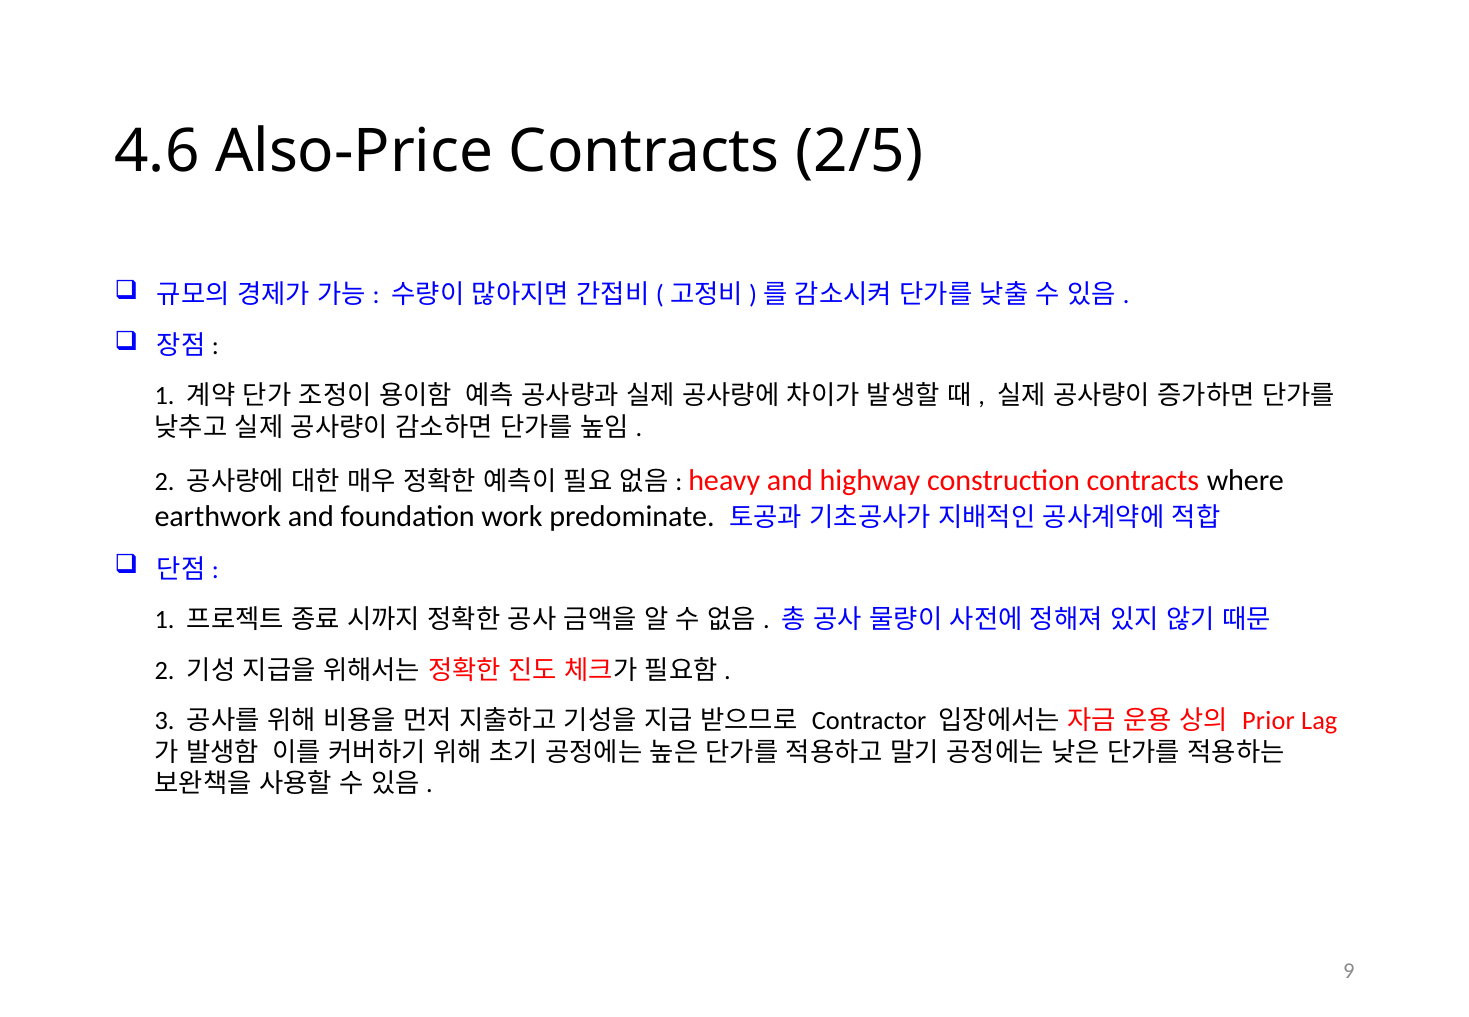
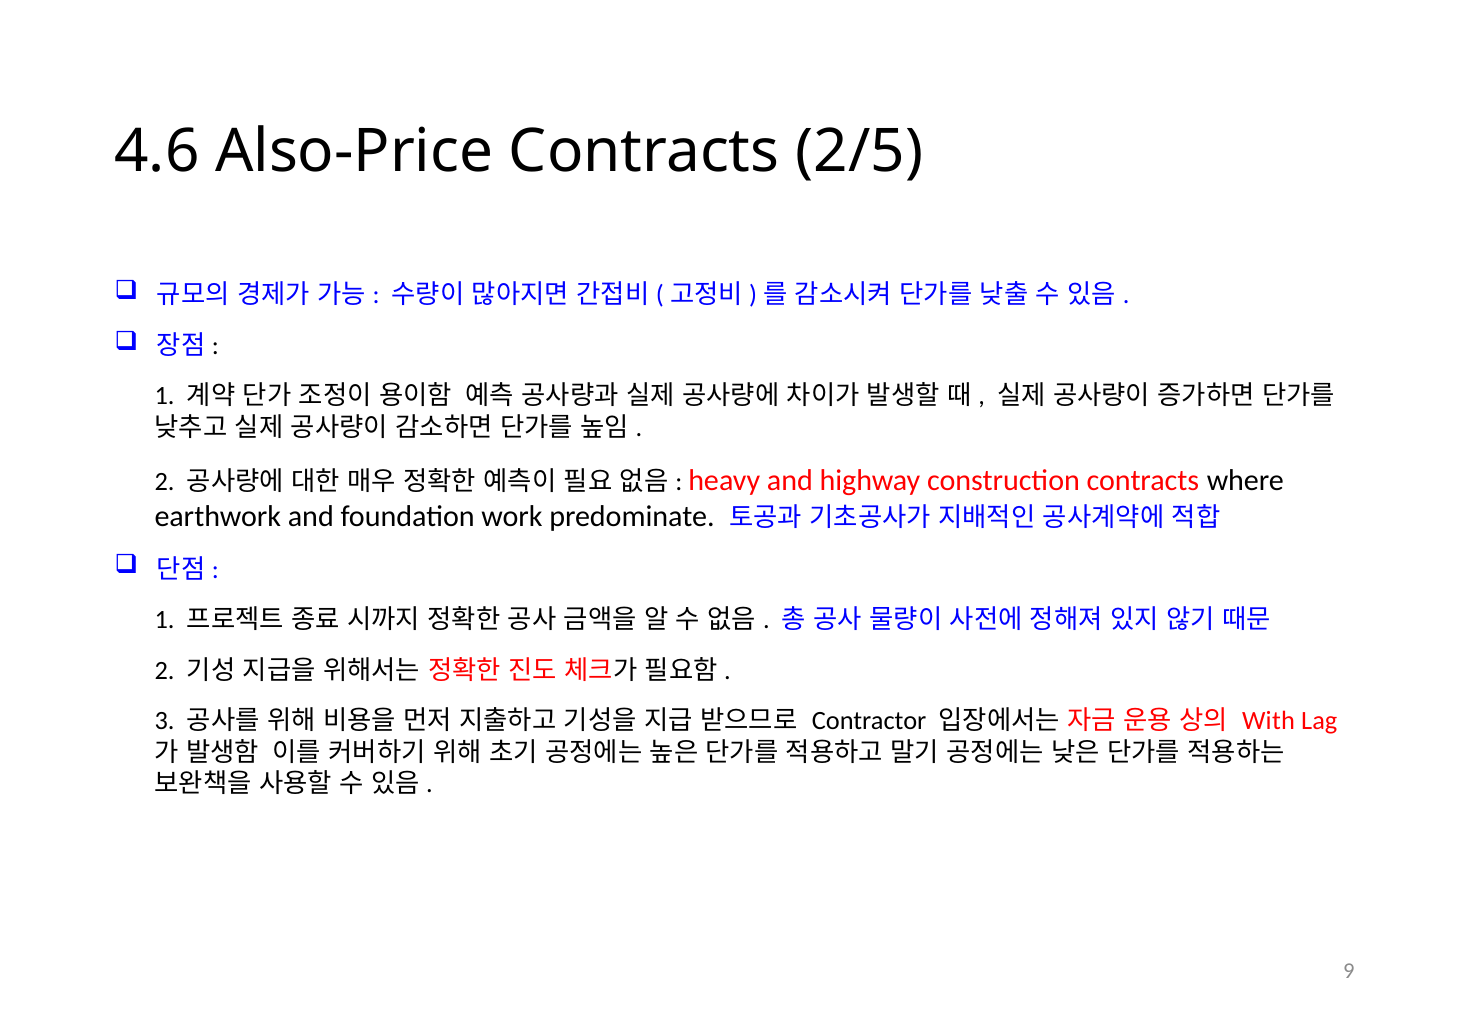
Prior: Prior -> With
